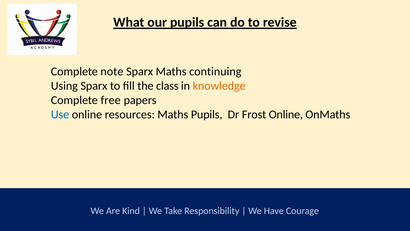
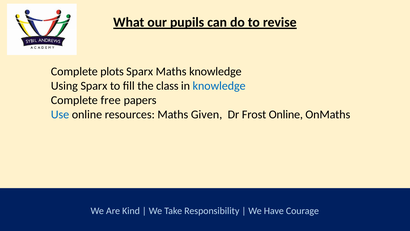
note: note -> plots
Maths continuing: continuing -> knowledge
knowledge at (219, 86) colour: orange -> blue
Maths Pupils: Pupils -> Given
